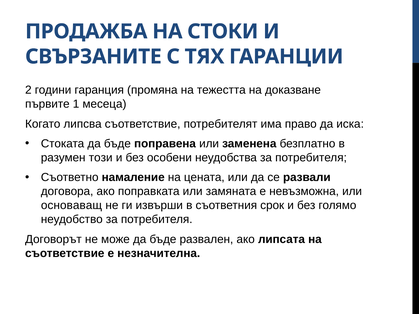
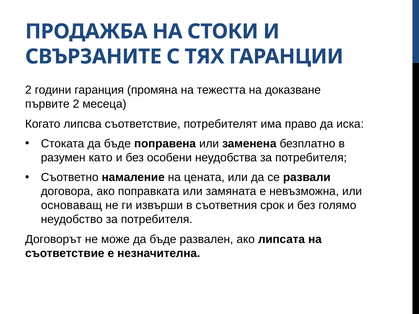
първите 1: 1 -> 2
този: този -> като
